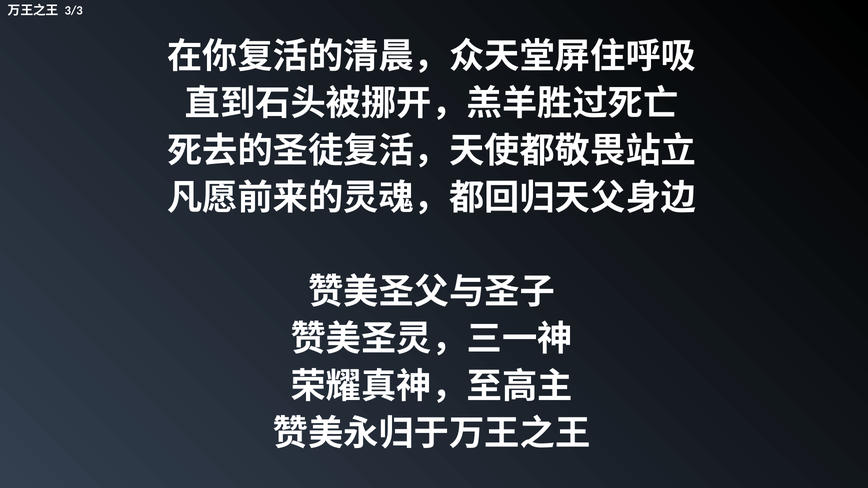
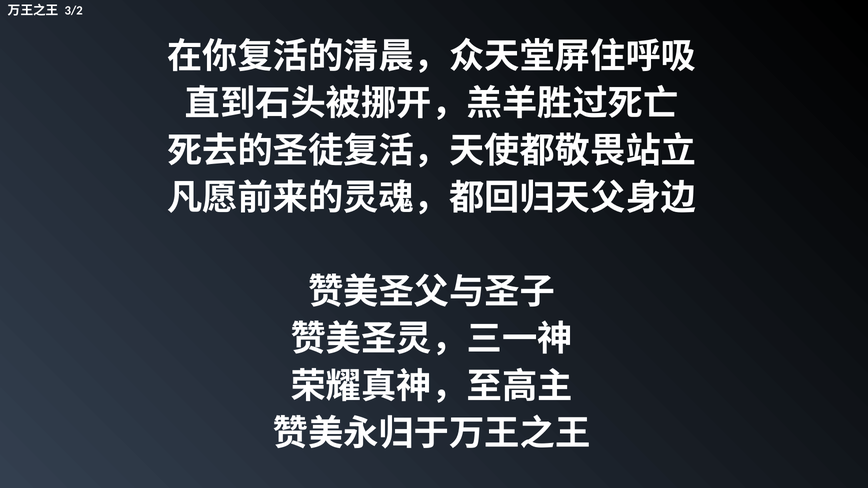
3/3: 3/3 -> 3/2
